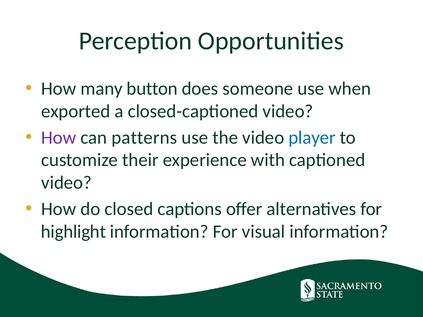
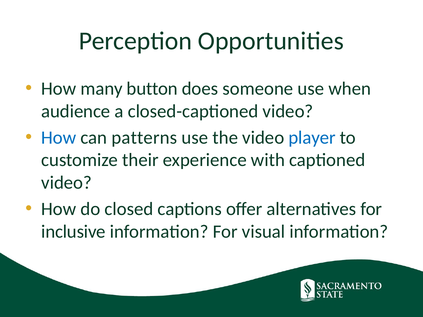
exported: exported -> audience
How at (59, 138) colour: purple -> blue
highlight: highlight -> inclusive
